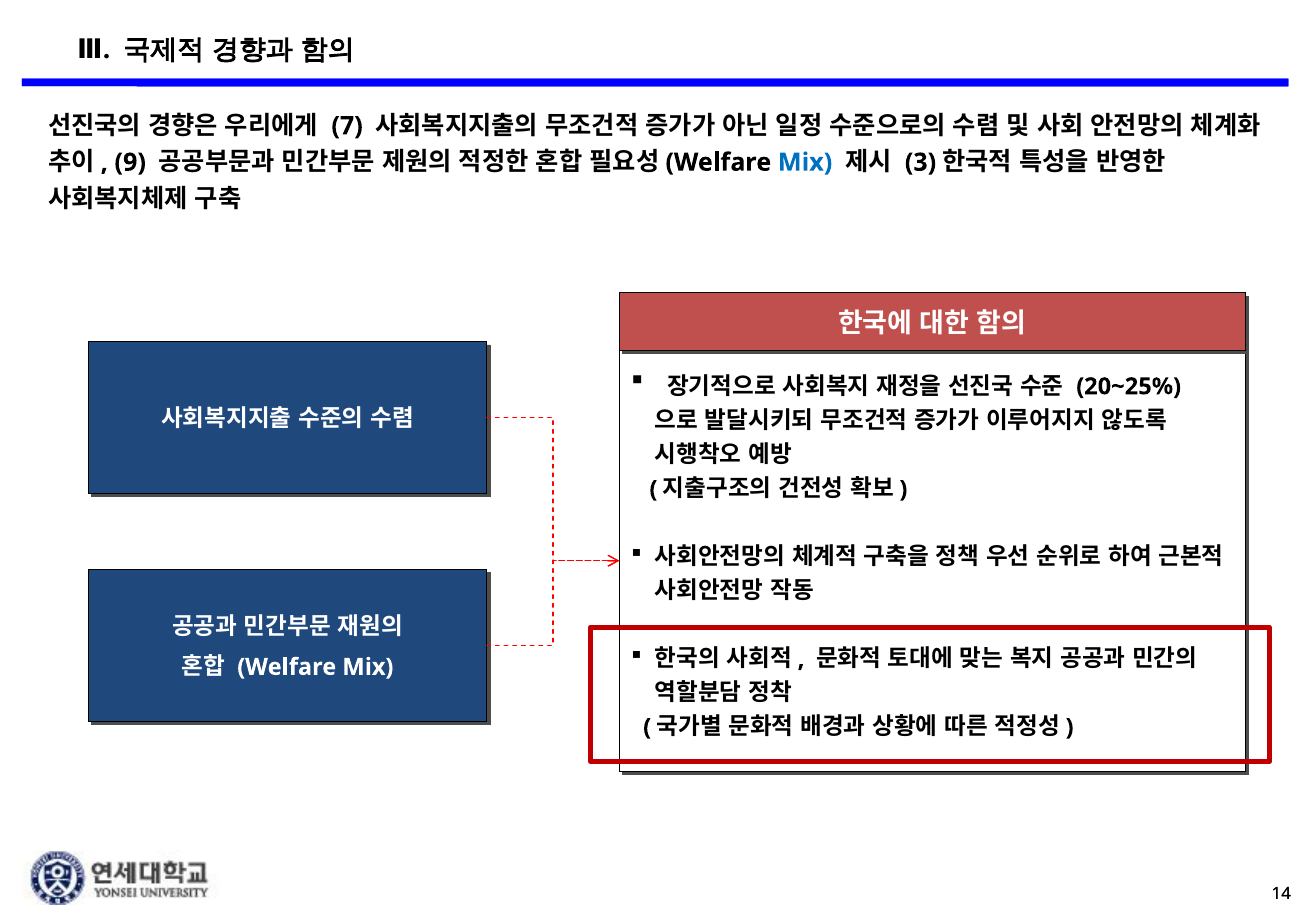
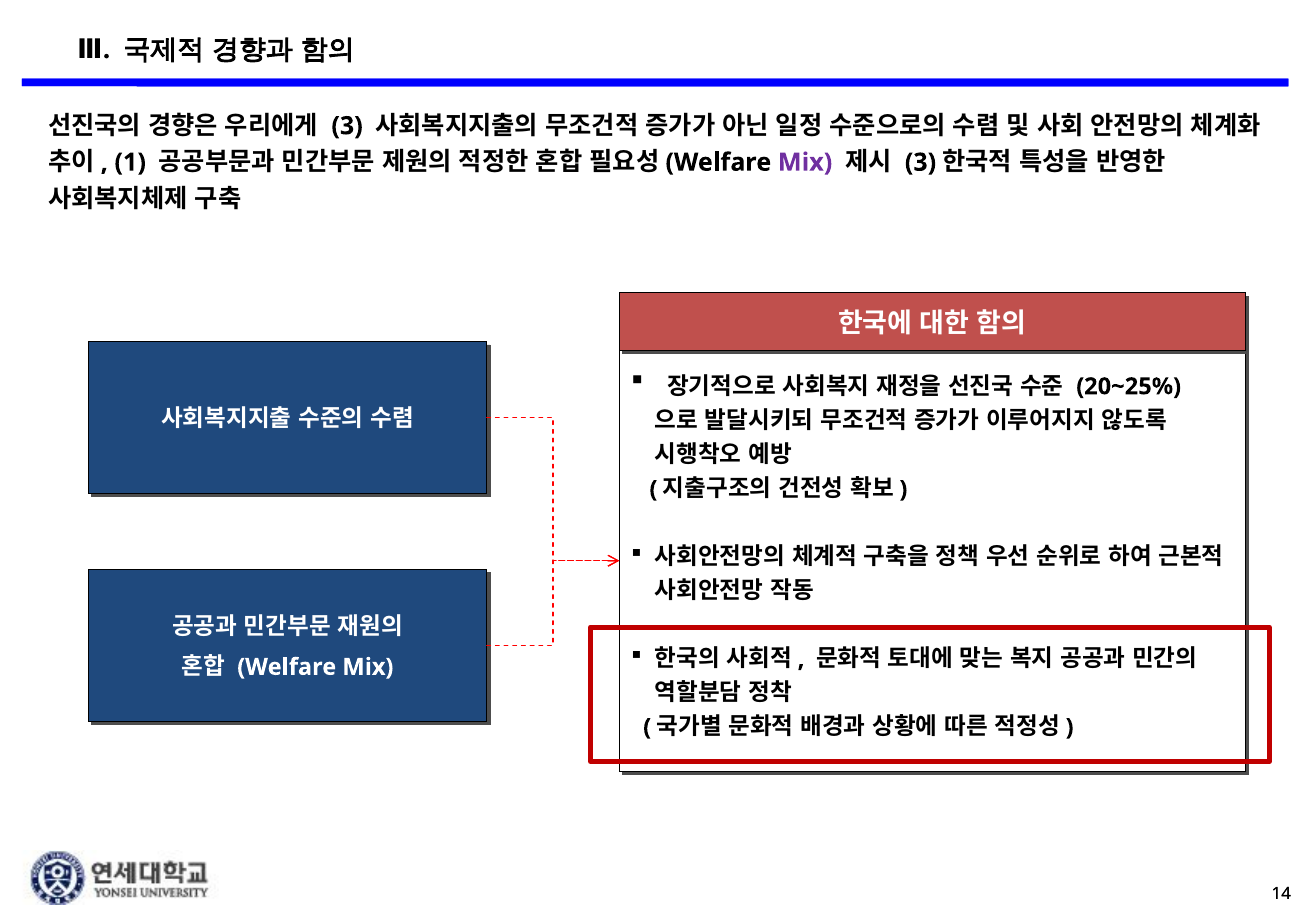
7 at (347, 126): 7 -> 3
9: 9 -> 1
Mix at (805, 162) colour: blue -> purple
